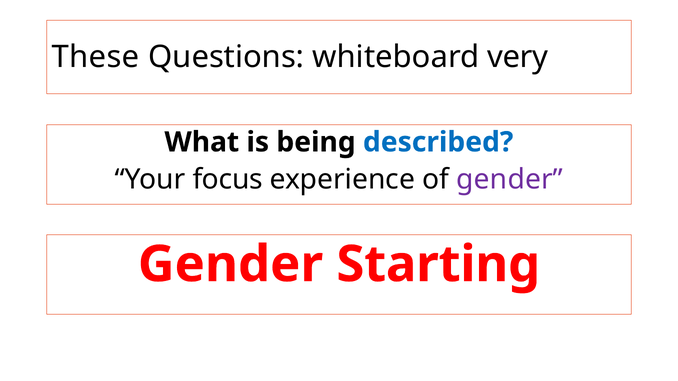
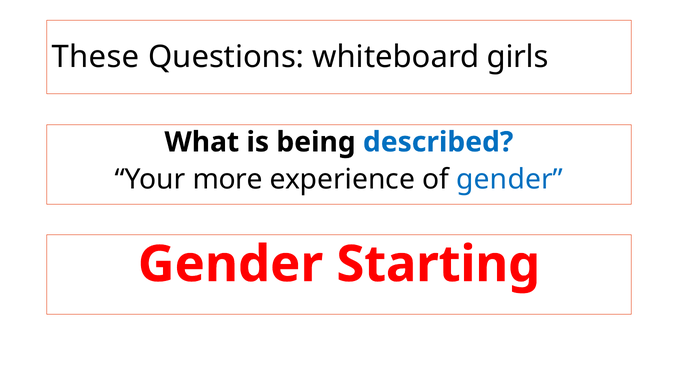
very: very -> girls
focus: focus -> more
gender at (510, 180) colour: purple -> blue
